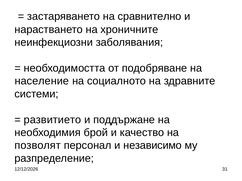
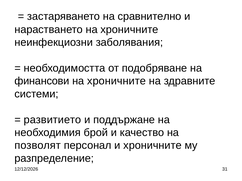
население: население -> финансови
социалното at (117, 81): социалното -> хроничните
и независимо: независимо -> хроничните
